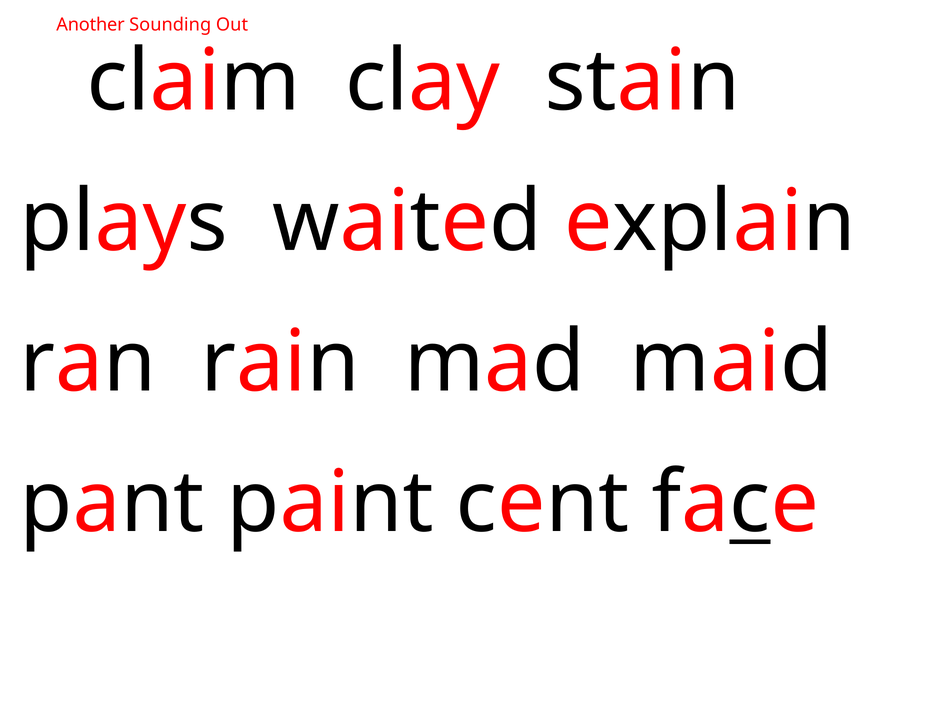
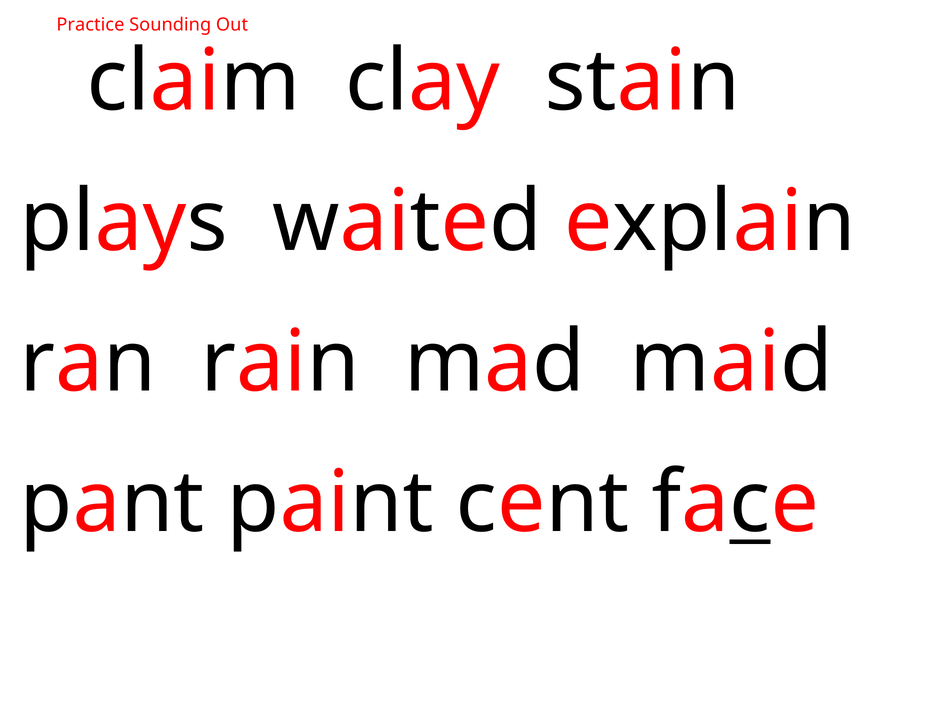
Another: Another -> Practice
